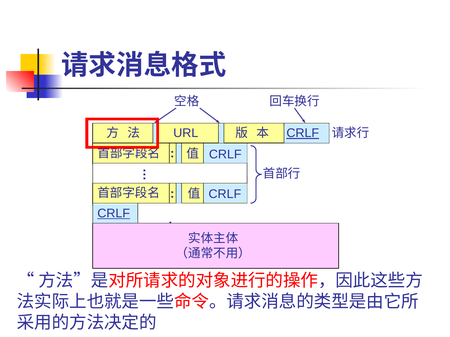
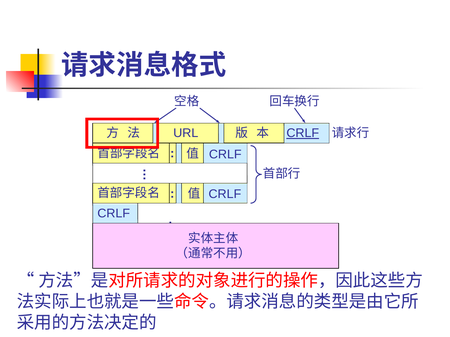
CRLF at (114, 214) underline: present -> none
